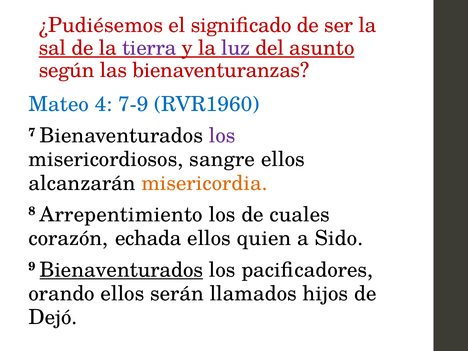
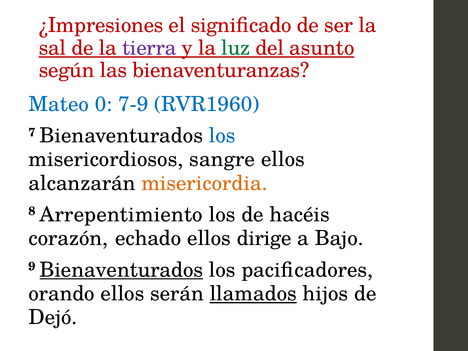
¿Pudiésemos: ¿Pudiésemos -> ¿Impresiones
luz colour: purple -> green
4: 4 -> 0
los at (222, 136) colour: purple -> blue
cuales: cuales -> hacéis
echada: echada -> echado
quien: quien -> dirige
Sido: Sido -> Bajo
llamados underline: none -> present
